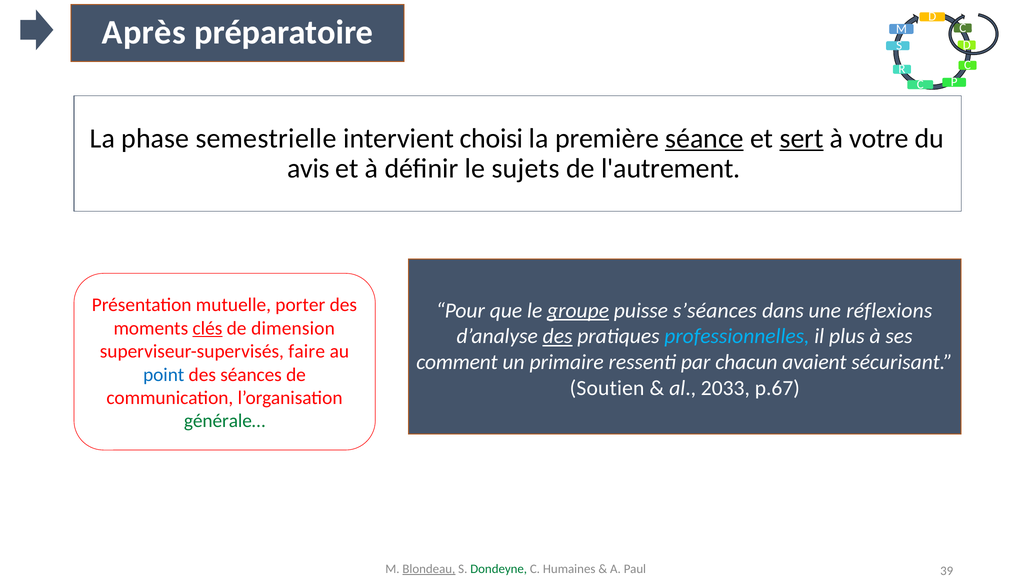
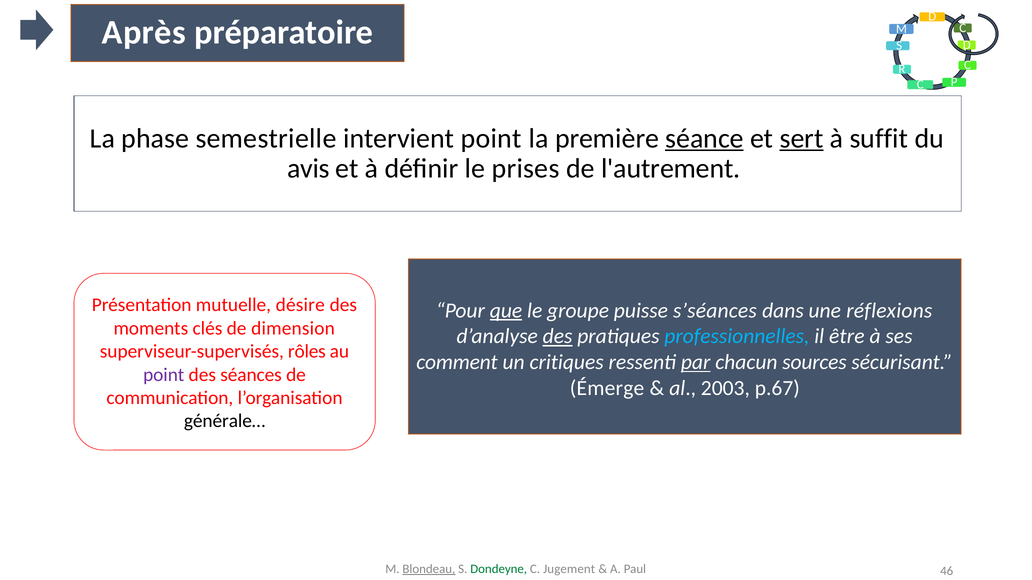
intervient choisi: choisi -> point
votre: votre -> suffit
sujets: sujets -> prises
porter: porter -> désire
que underline: none -> present
groupe underline: present -> none
clés underline: present -> none
plus: plus -> être
faire: faire -> rôles
primaire: primaire -> critiques
par underline: none -> present
avaient: avaient -> sources
point at (164, 375) colour: blue -> purple
Soutien: Soutien -> Émerge
2033: 2033 -> 2003
générale… colour: green -> black
Humaines: Humaines -> Jugement
39: 39 -> 46
